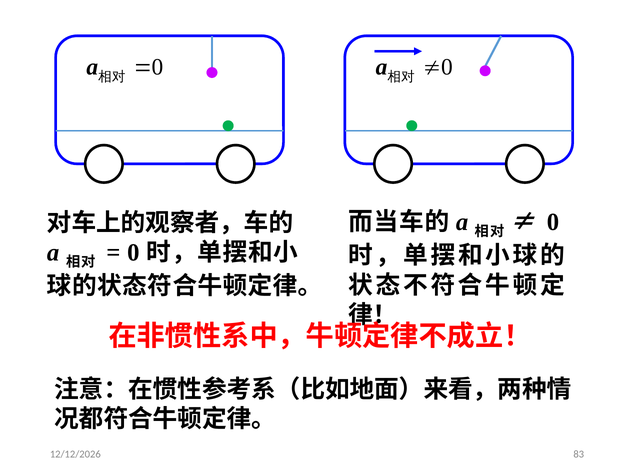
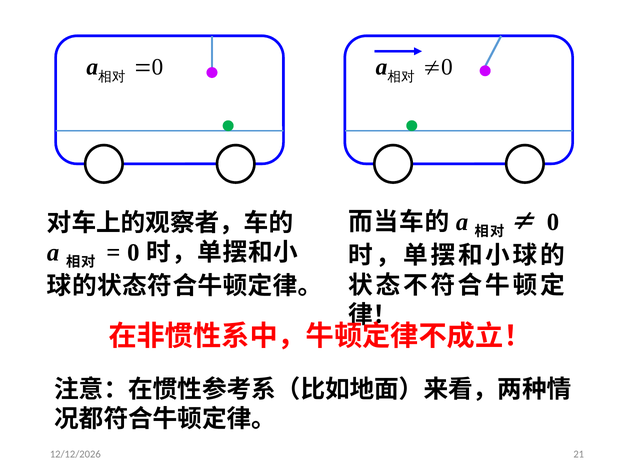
83: 83 -> 21
